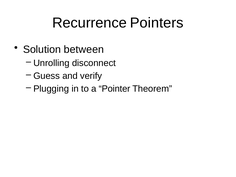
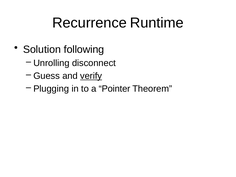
Pointers: Pointers -> Runtime
between: between -> following
verify underline: none -> present
